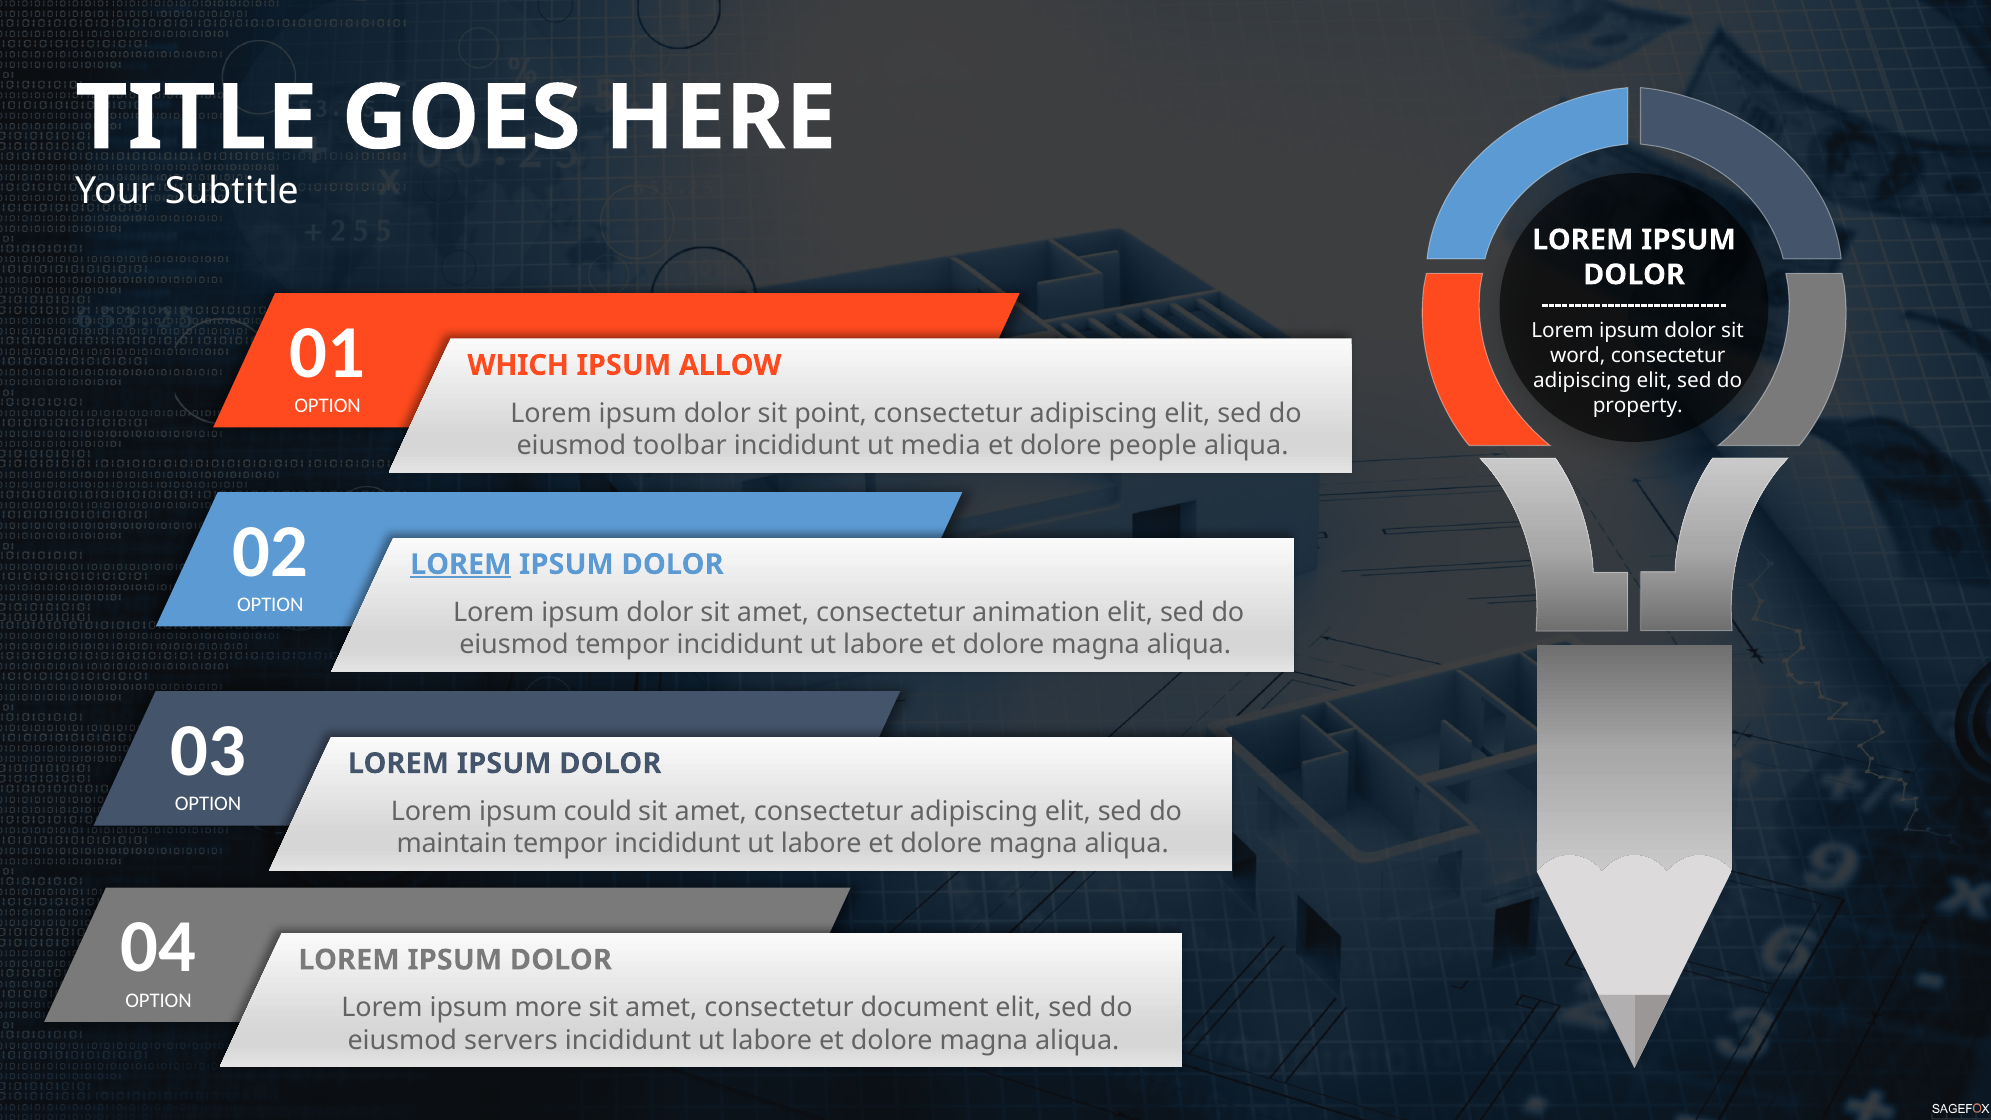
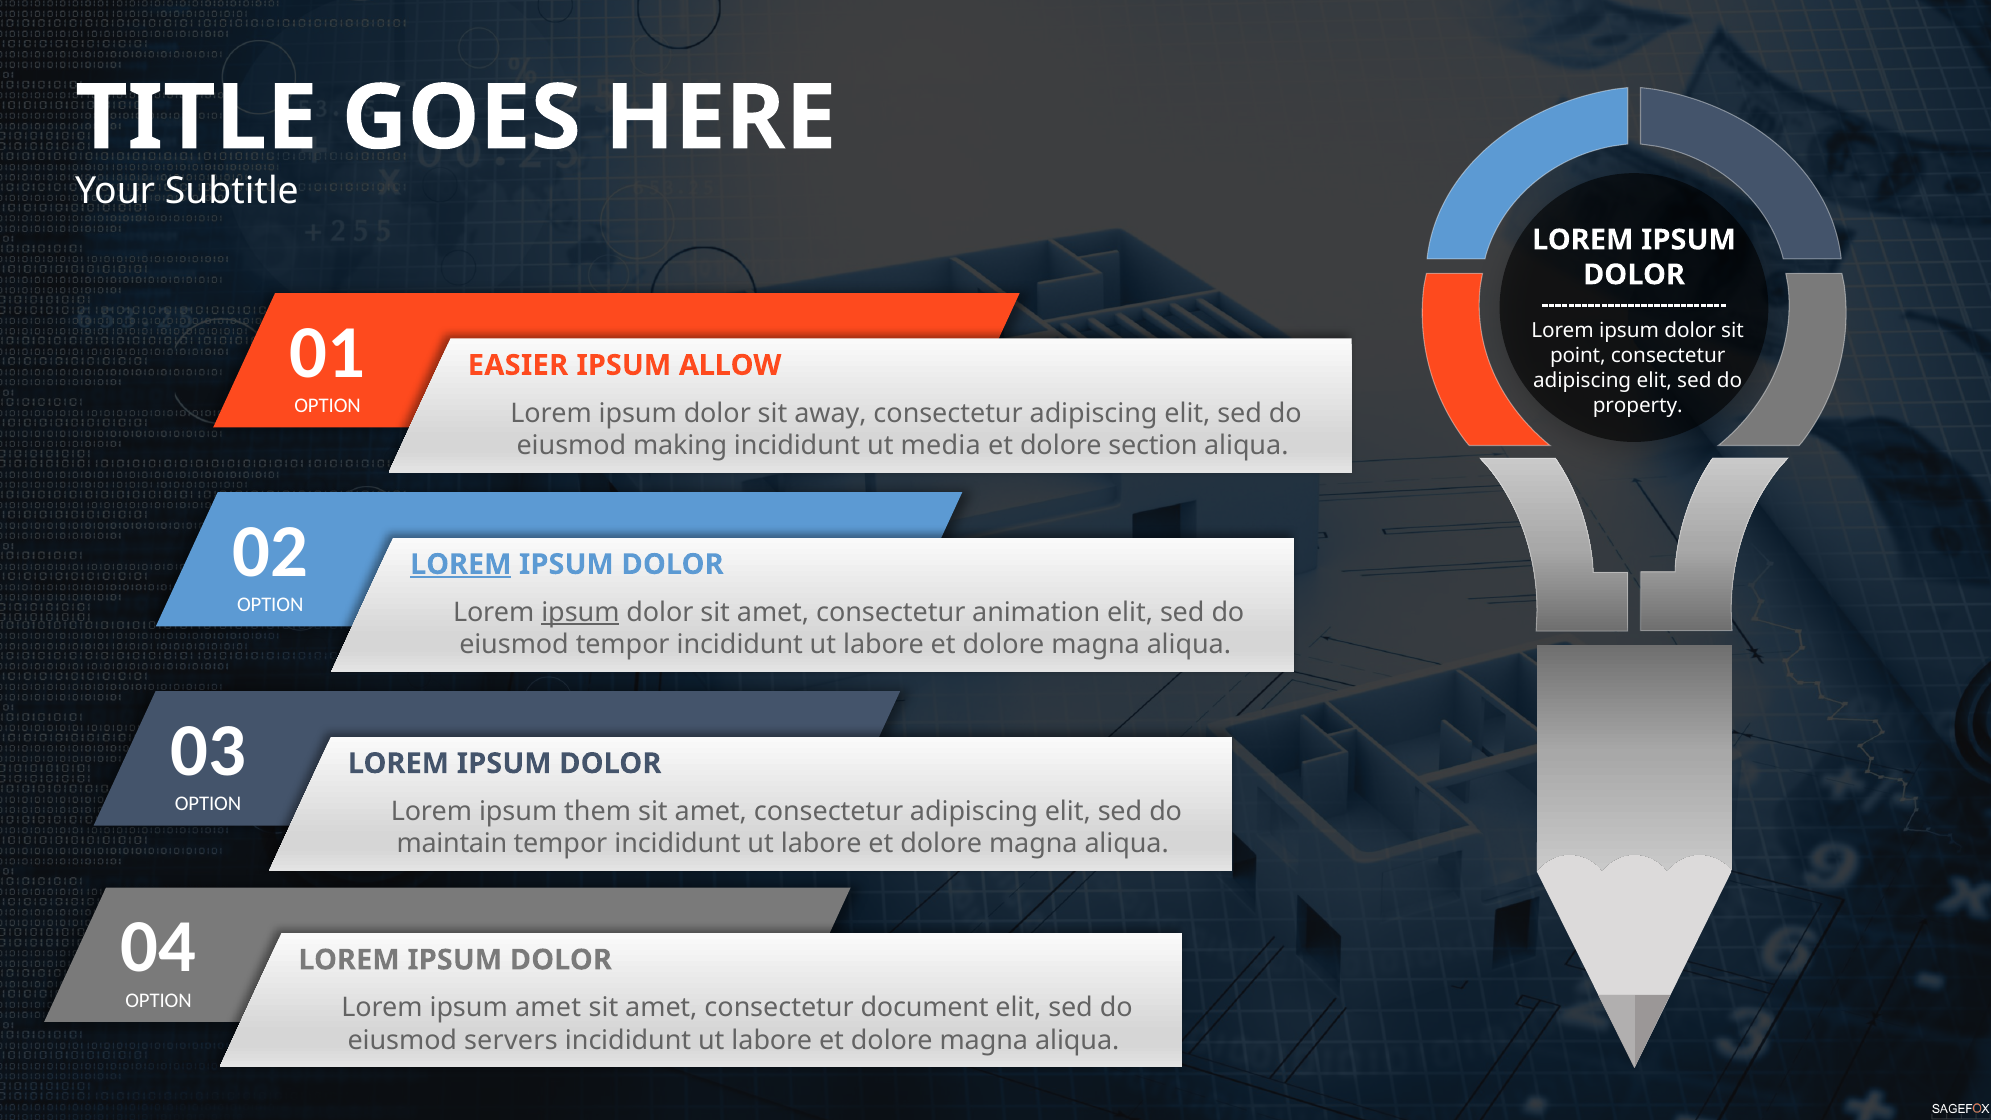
word: word -> point
WHICH: WHICH -> EASIER
point: point -> away
toolbar: toolbar -> making
people: people -> section
ipsum at (580, 612) underline: none -> present
could: could -> them
ipsum more: more -> amet
